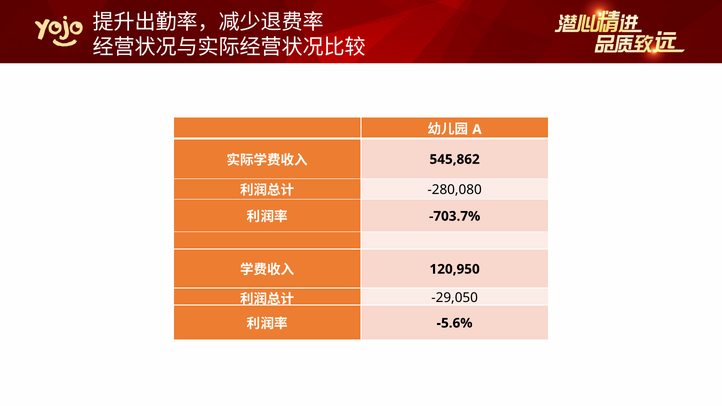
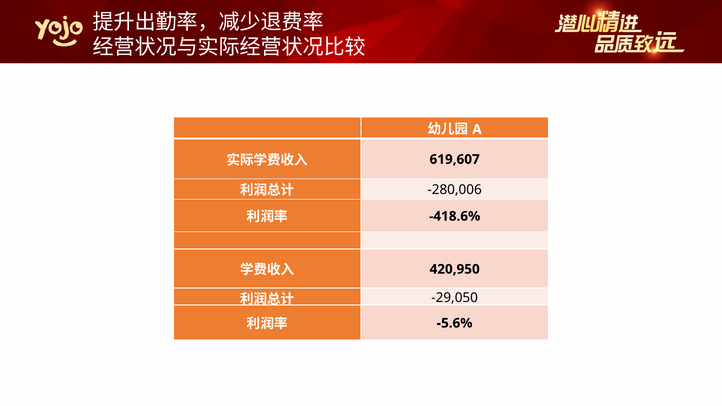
545,862: 545,862 -> 619,607
-280,080: -280,080 -> -280,006
-703.7%: -703.7% -> -418.6%
120,950: 120,950 -> 420,950
